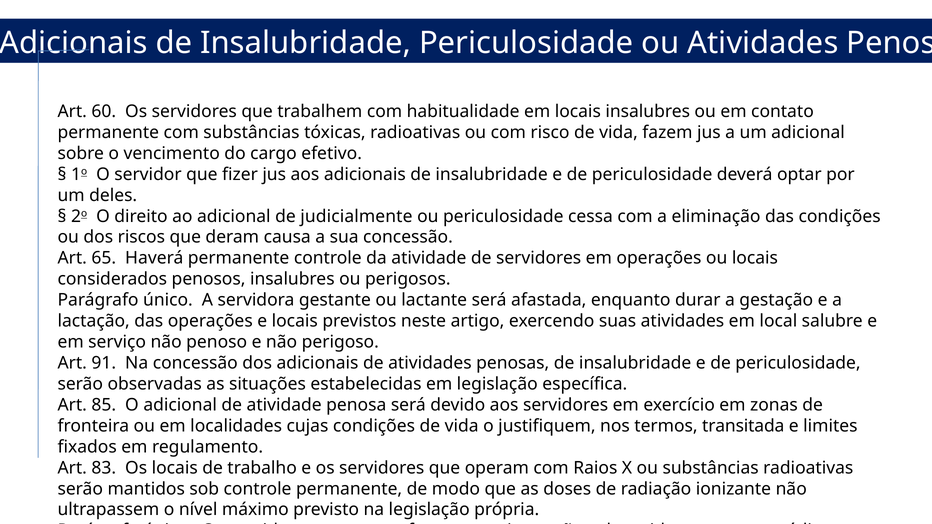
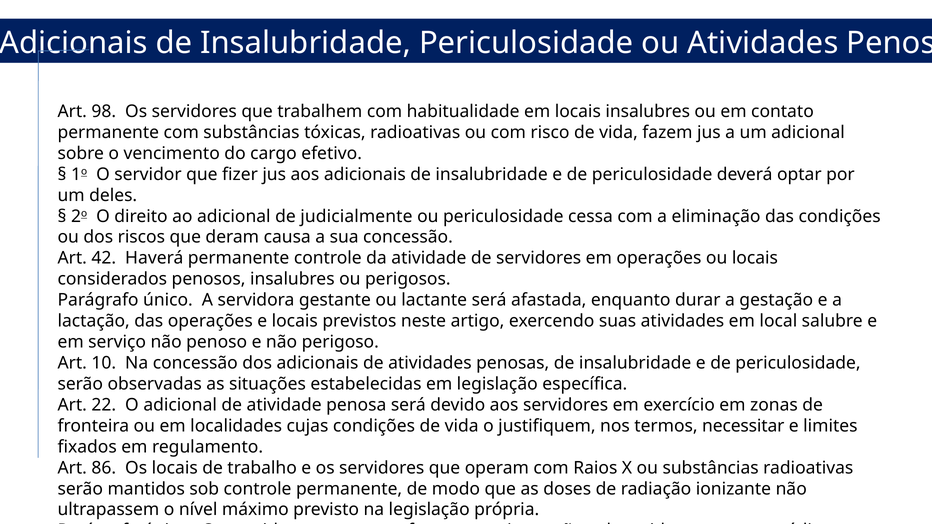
60: 60 -> 98
65: 65 -> 42
91: 91 -> 10
85: 85 -> 22
transitada: transitada -> necessitar
83: 83 -> 86
